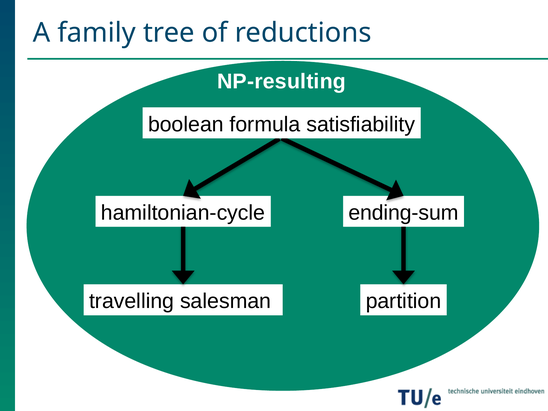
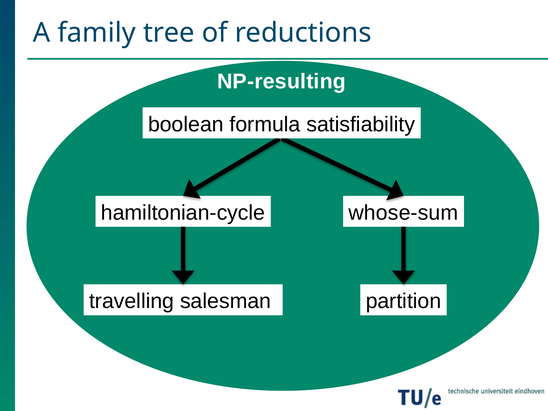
ending-sum: ending-sum -> whose-sum
